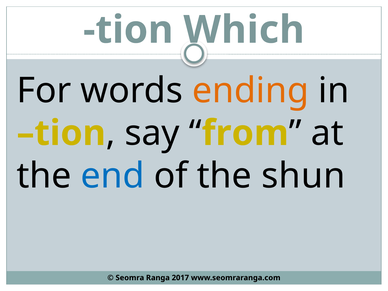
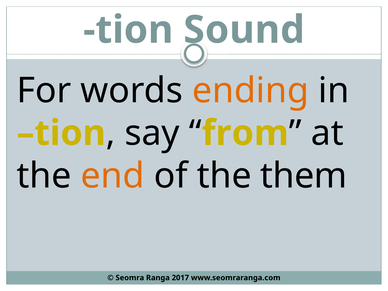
Which: Which -> Sound
end colour: blue -> orange
shun: shun -> them
